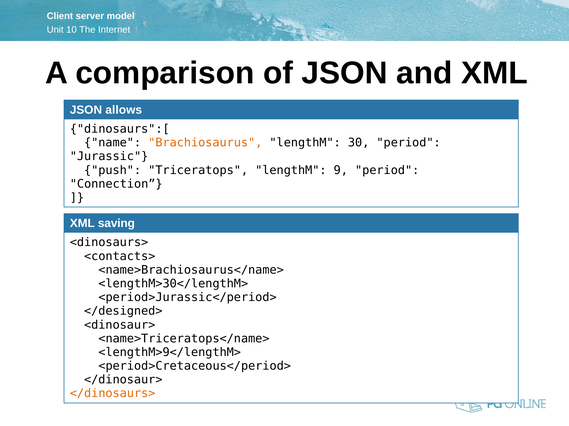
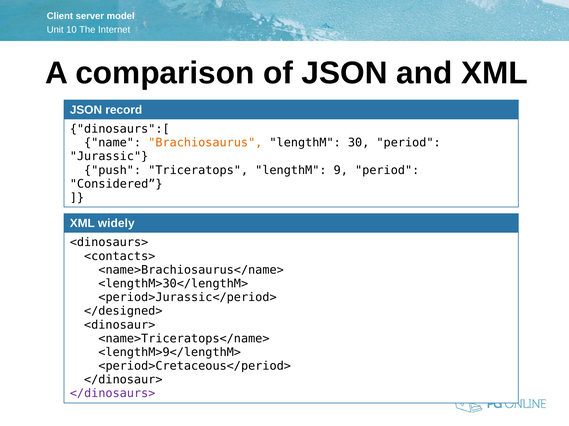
allows: allows -> record
Connection: Connection -> Considered
saving: saving -> widely
</dinosaurs> colour: orange -> purple
